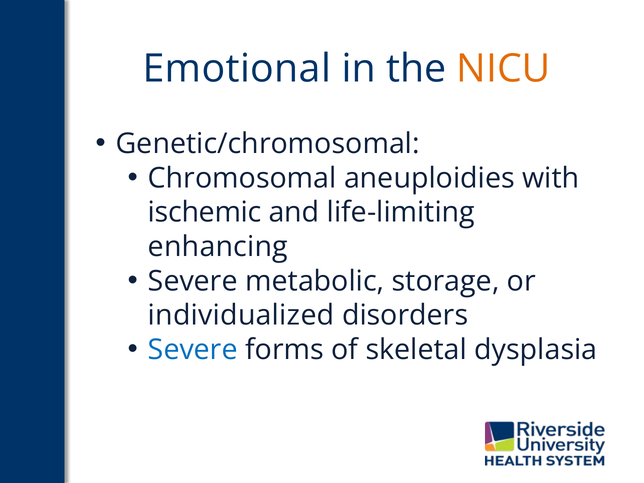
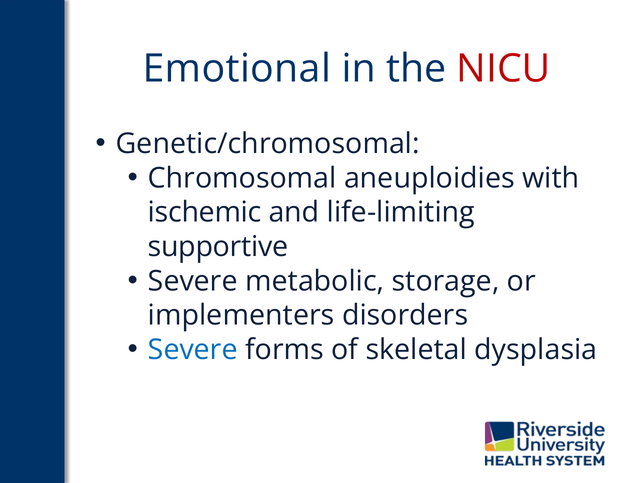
NICU colour: orange -> red
enhancing: enhancing -> supportive
individualized: individualized -> implementers
